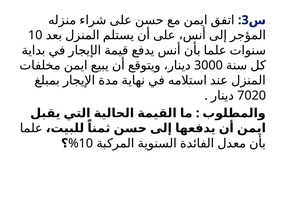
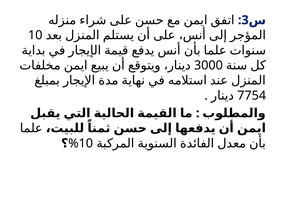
7020: 7020 -> 7754
